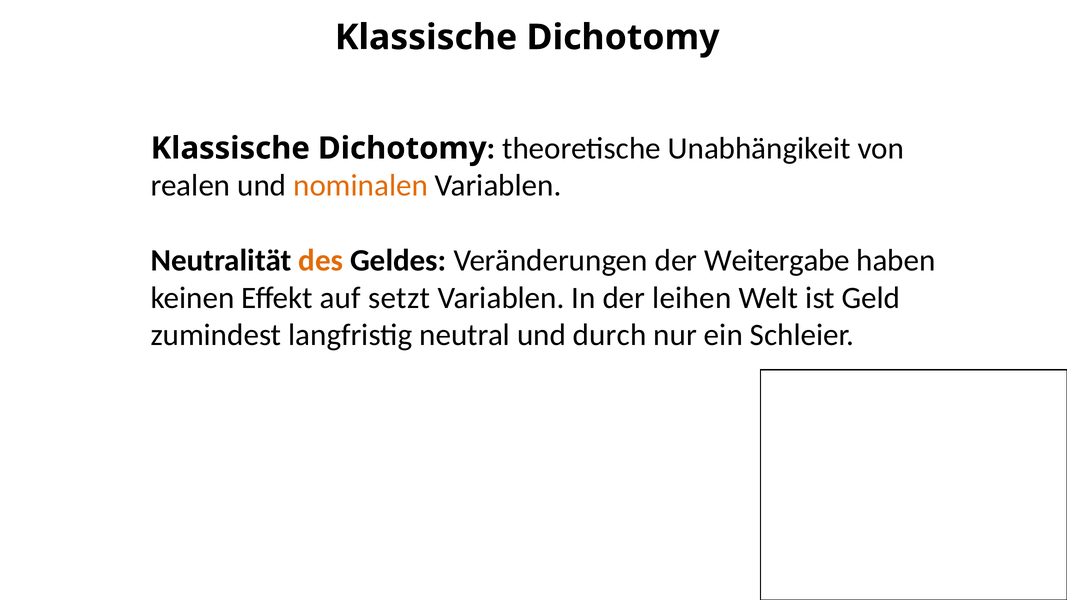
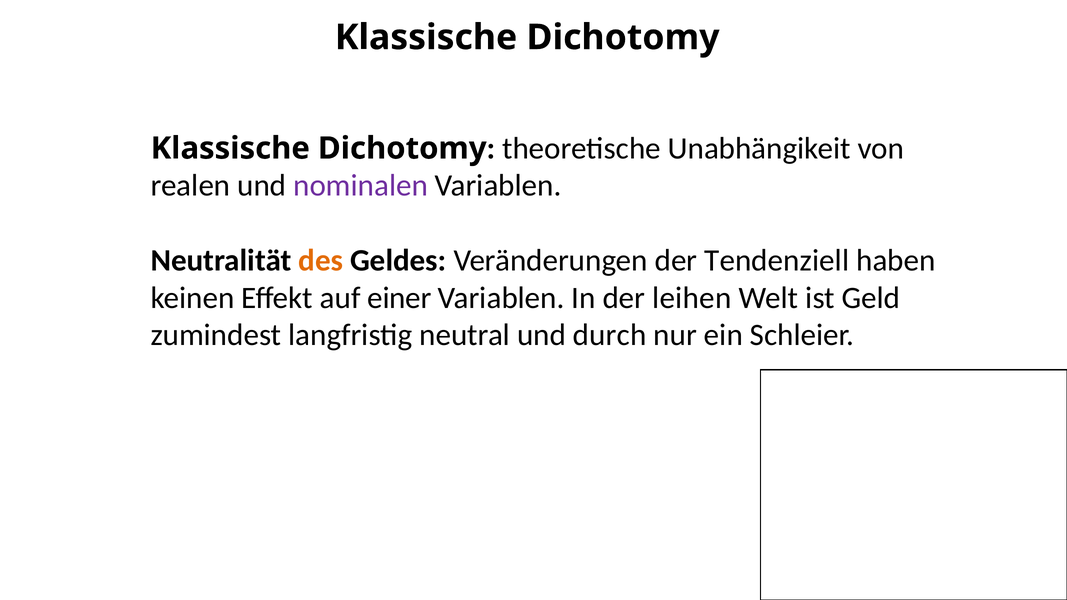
nominalen colour: orange -> purple
Weitergabe: Weitergabe -> Tendenziell
setzt: setzt -> einer
